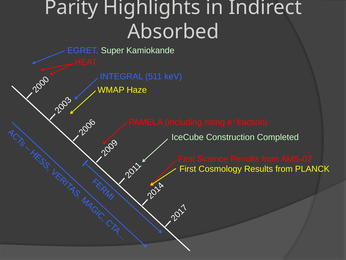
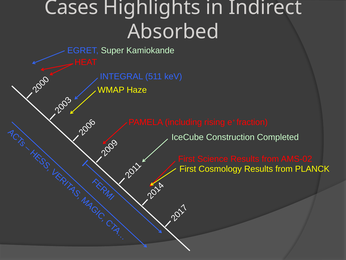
Parity: Parity -> Cases
